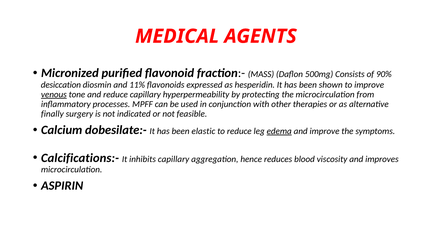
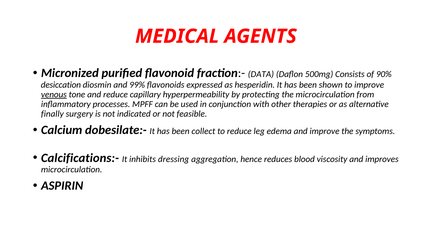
MASS: MASS -> DATA
11%: 11% -> 99%
elastic: elastic -> collect
edema underline: present -> none
inhibits capillary: capillary -> dressing
